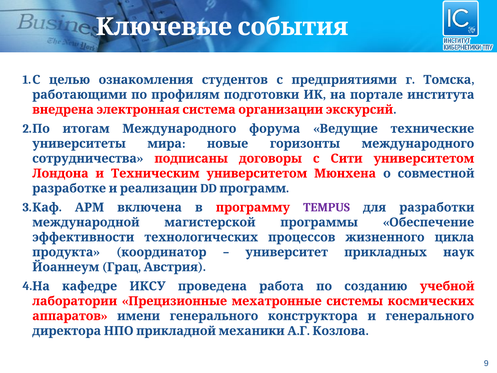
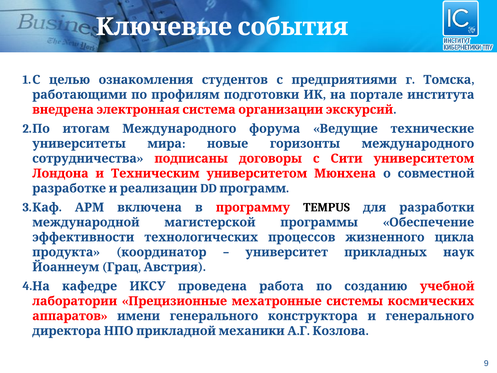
TEMPUS colour: purple -> black
